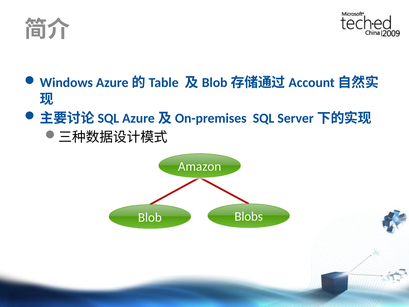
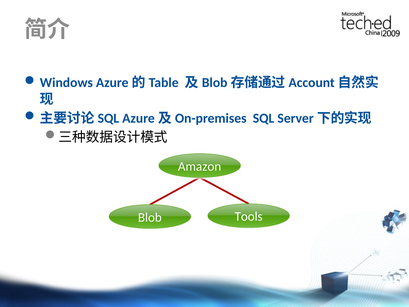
Blobs: Blobs -> Tools
